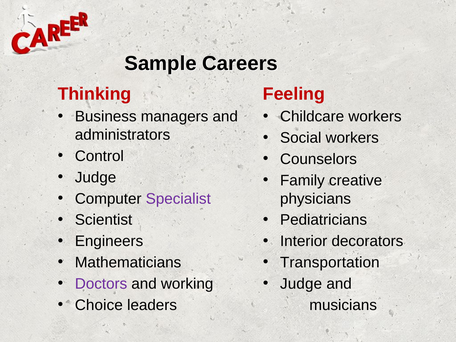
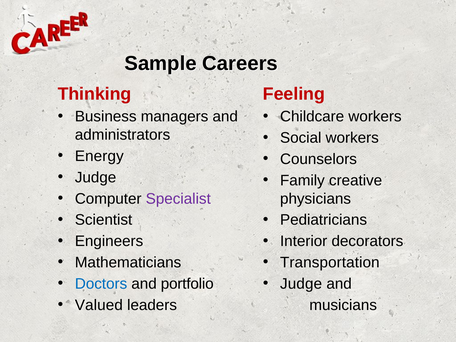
Control: Control -> Energy
Doctors colour: purple -> blue
working: working -> portfolio
Choice: Choice -> Valued
